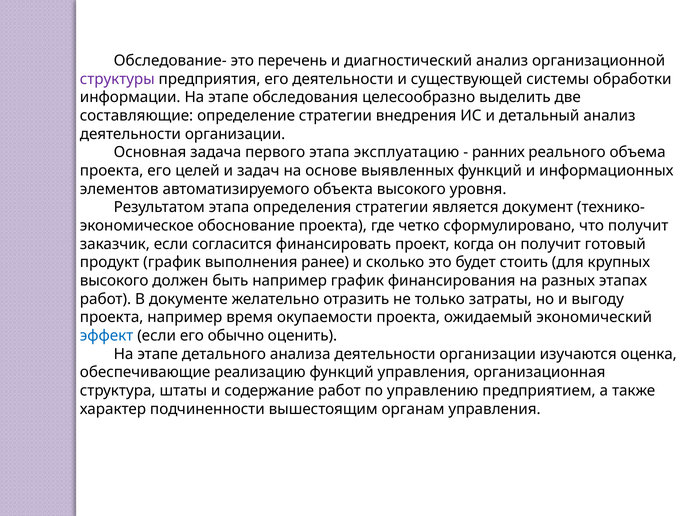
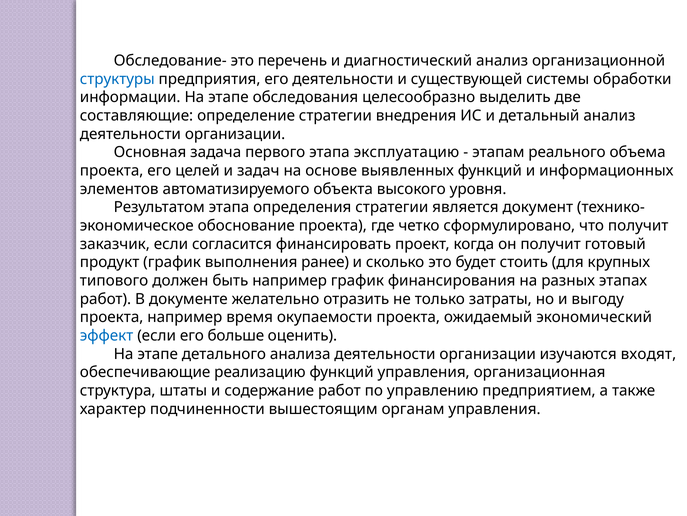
структуры colour: purple -> blue
ранних: ранних -> этапам
высокого at (114, 280): высокого -> типового
обычно: обычно -> больше
оценка: оценка -> входят
